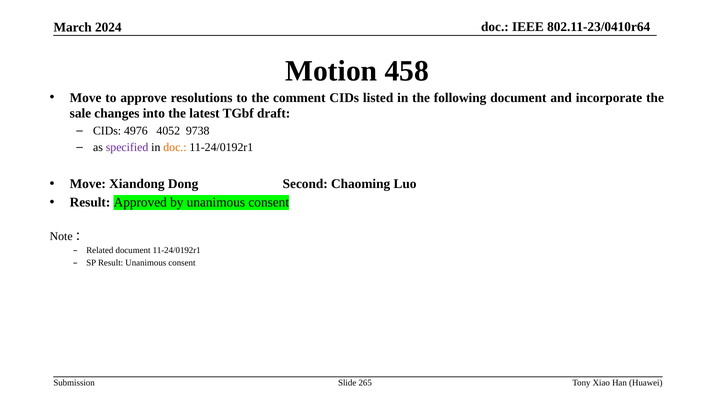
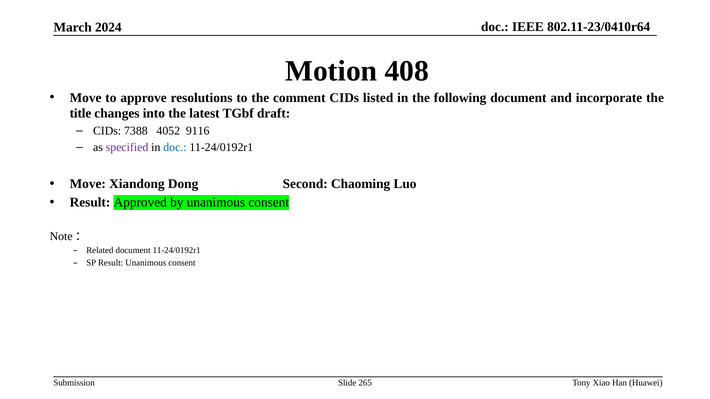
458: 458 -> 408
sale: sale -> title
4976: 4976 -> 7388
9738: 9738 -> 9116
doc at (175, 148) colour: orange -> blue
